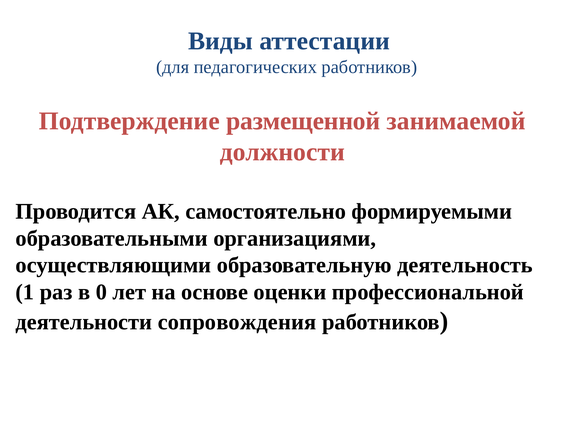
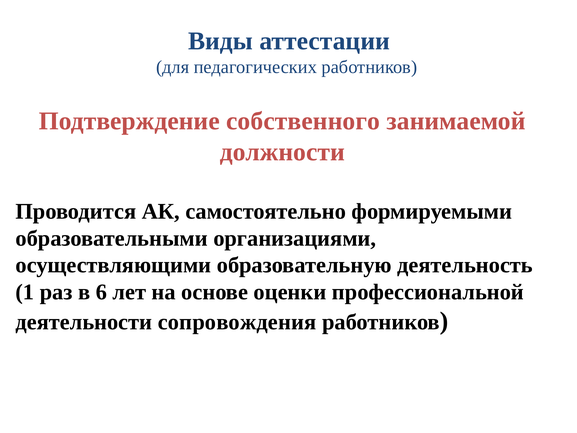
размещенной: размещенной -> собственного
0: 0 -> 6
